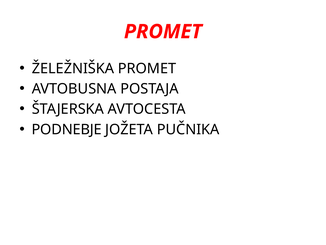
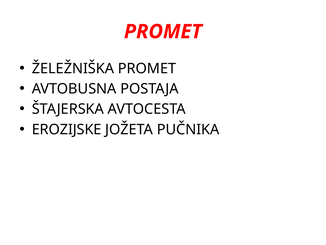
PODNEBJE: PODNEBJE -> EROZIJSKE
